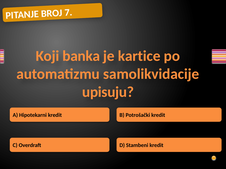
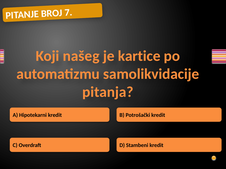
banka: banka -> našeg
upisuju: upisuju -> pitanja
